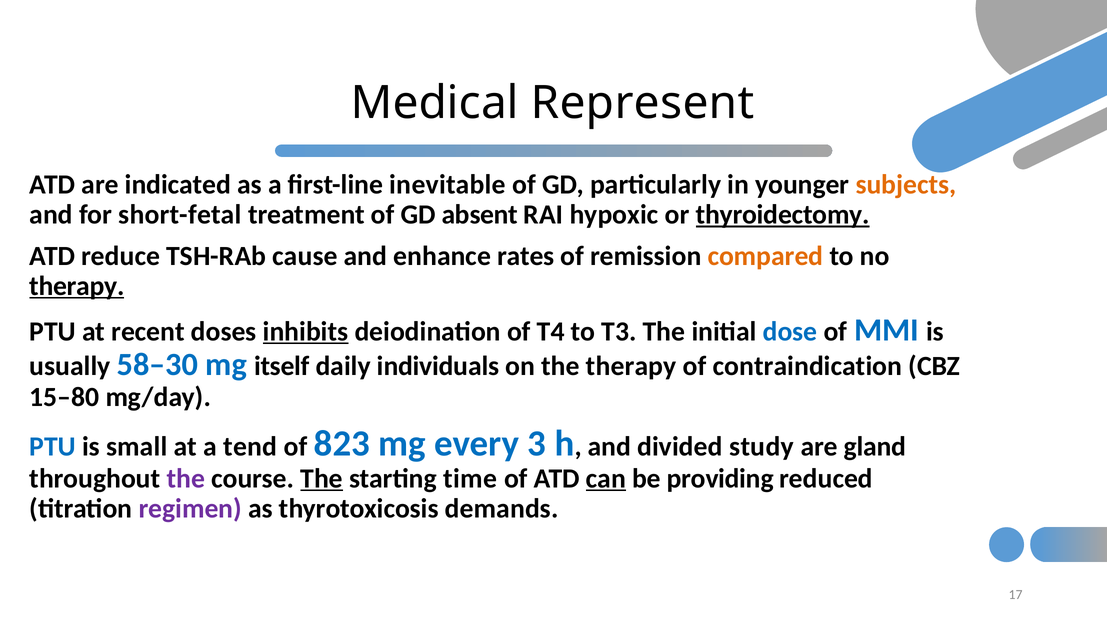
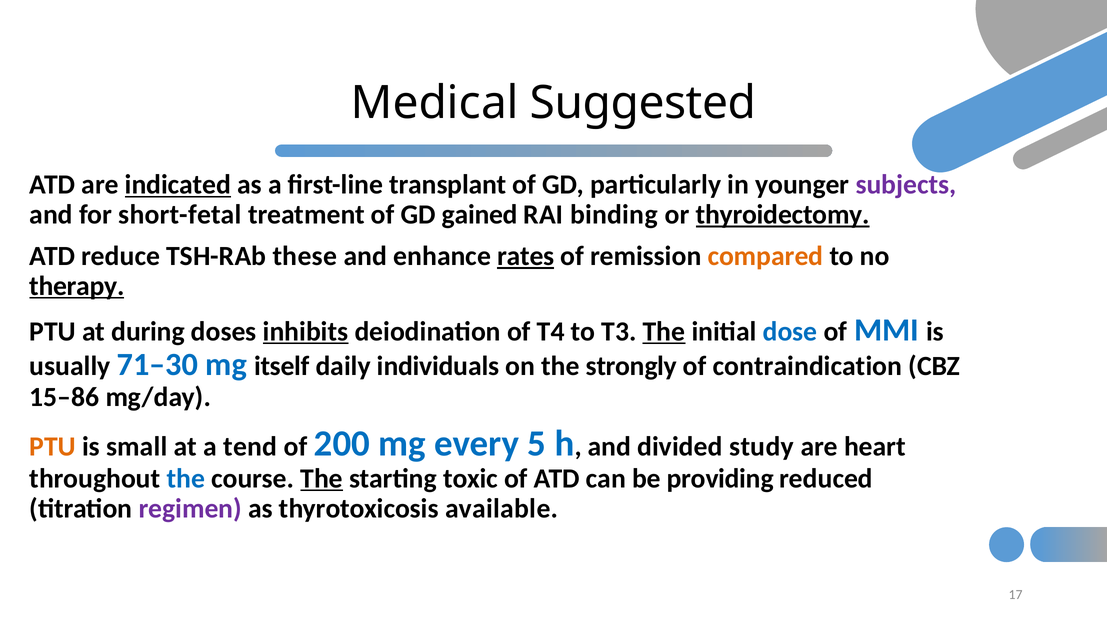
Represent: Represent -> Suggested
indicated underline: none -> present
inevitable: inevitable -> transplant
subjects colour: orange -> purple
absent: absent -> gained
hypoxic: hypoxic -> binding
cause: cause -> these
rates underline: none -> present
recent: recent -> during
The at (664, 331) underline: none -> present
58–30: 58–30 -> 71–30
the therapy: therapy -> strongly
15–80: 15–80 -> 15–86
PTU at (53, 446) colour: blue -> orange
823: 823 -> 200
3: 3 -> 5
gland: gland -> heart
the at (186, 478) colour: purple -> blue
time: time -> toxic
can underline: present -> none
demands: demands -> available
